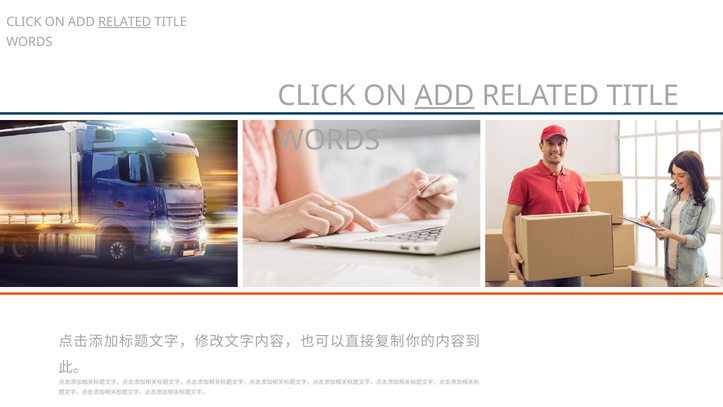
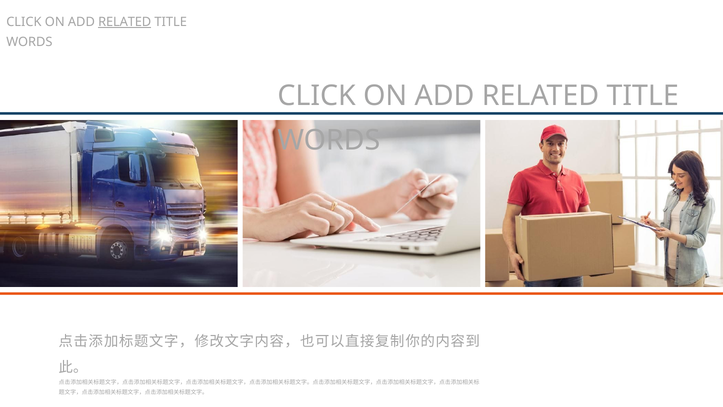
ADD at (444, 96) underline: present -> none
